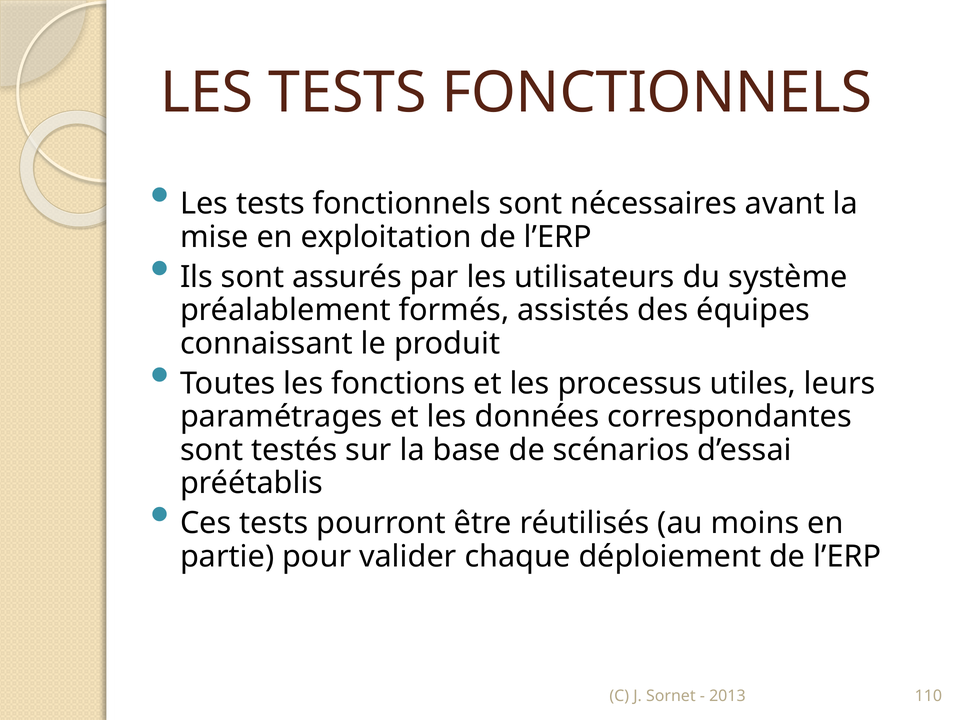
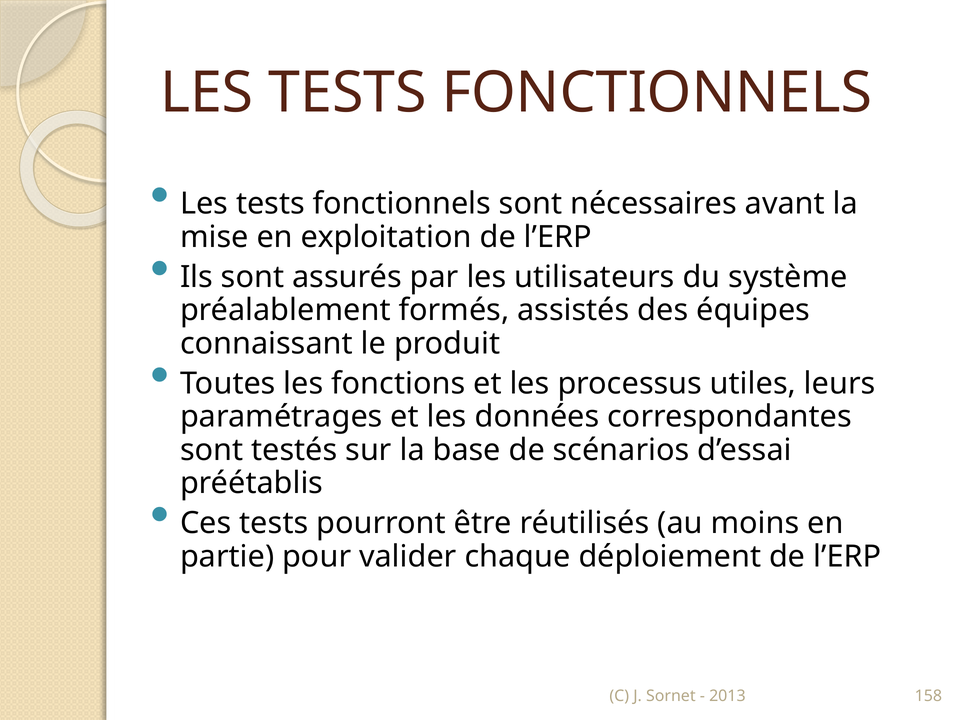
110: 110 -> 158
